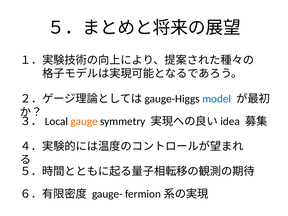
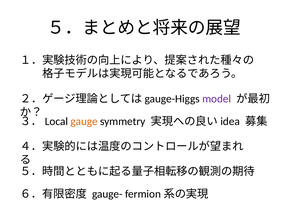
model colour: blue -> purple
